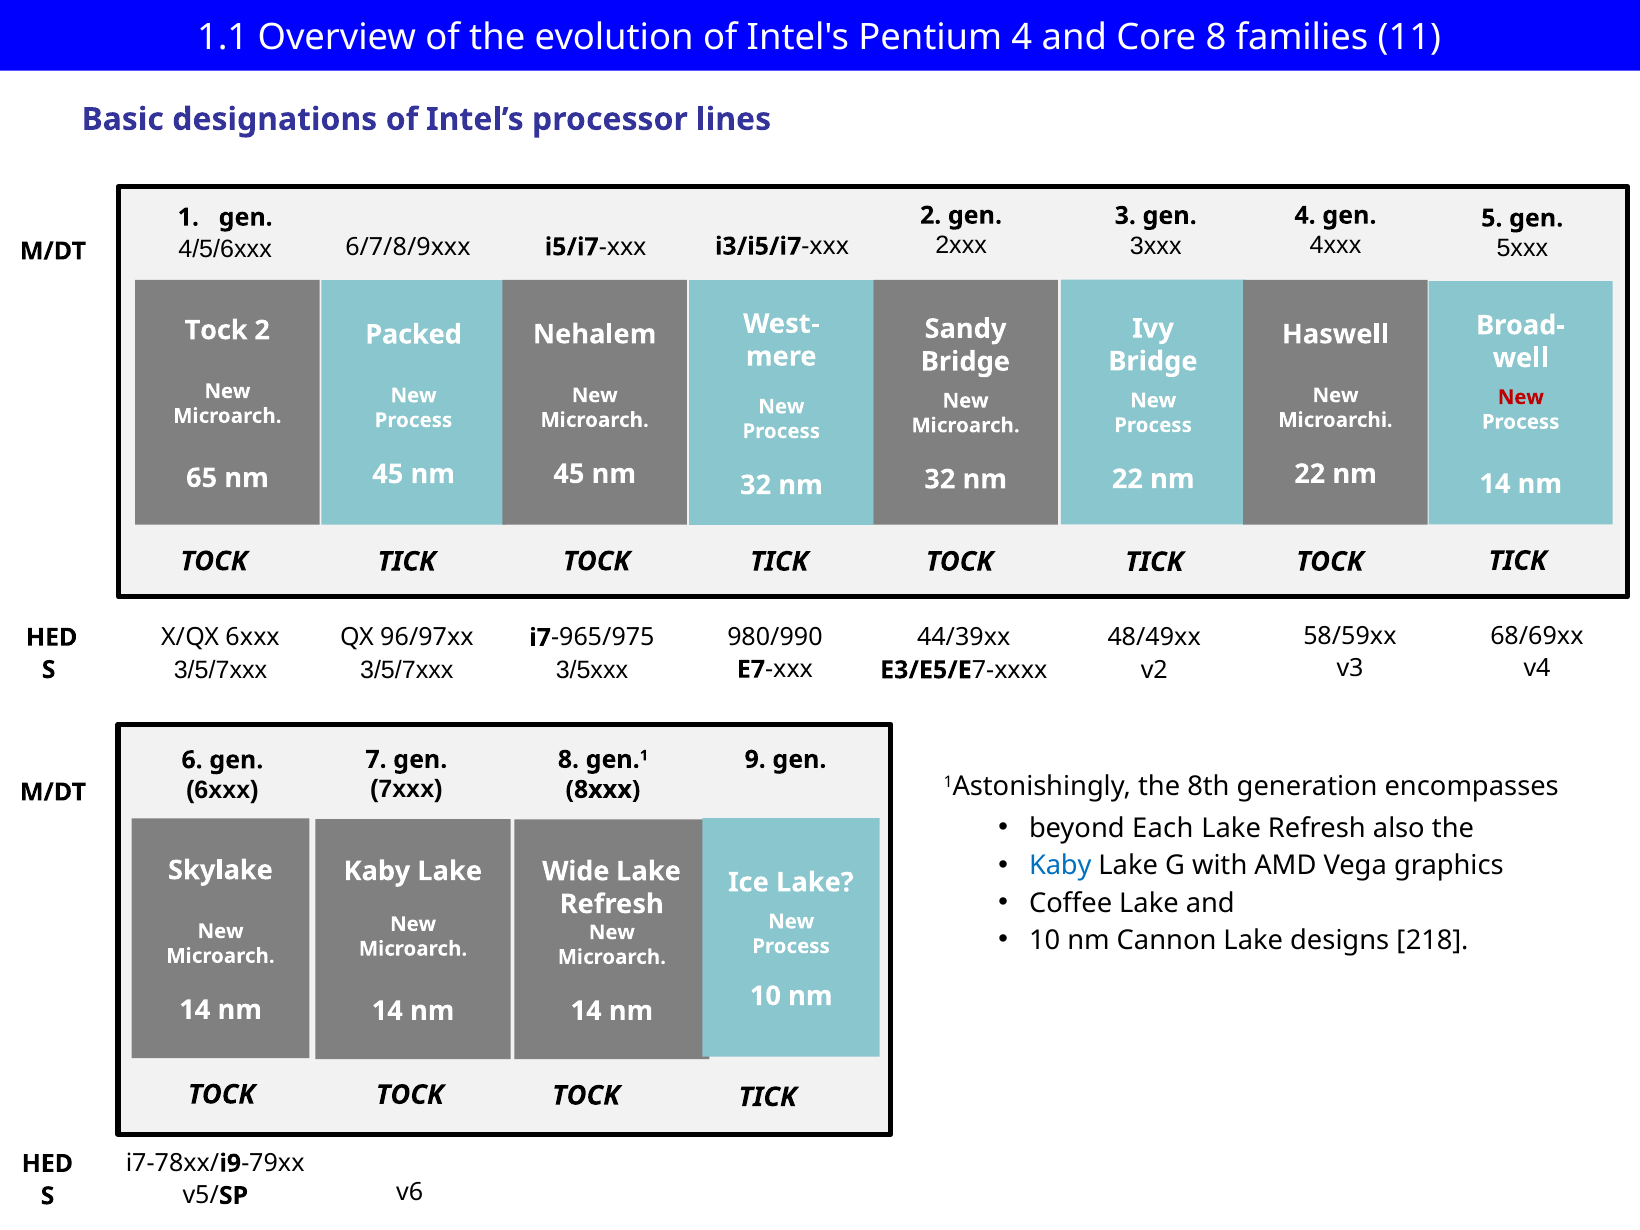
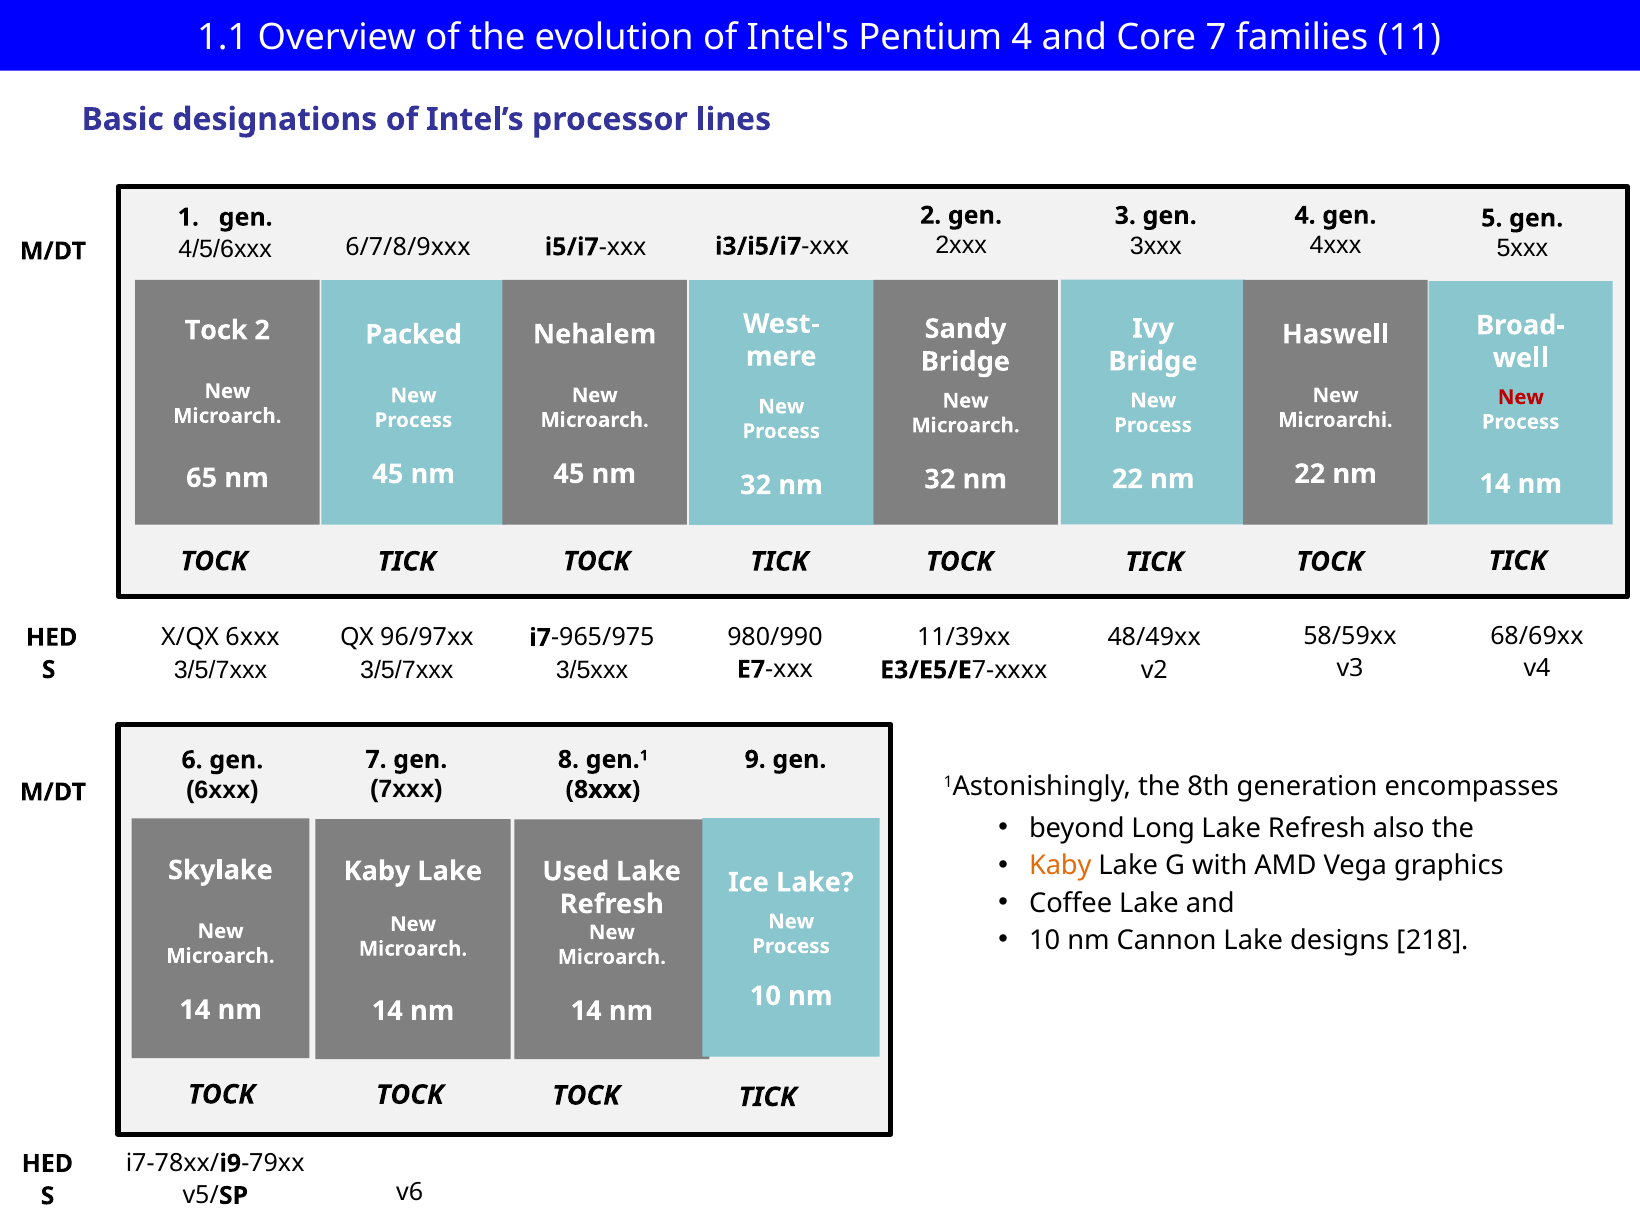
Core 8: 8 -> 7
44/39xx: 44/39xx -> 11/39xx
Each: Each -> Long
Kaby at (1060, 866) colour: blue -> orange
Wide: Wide -> Used
